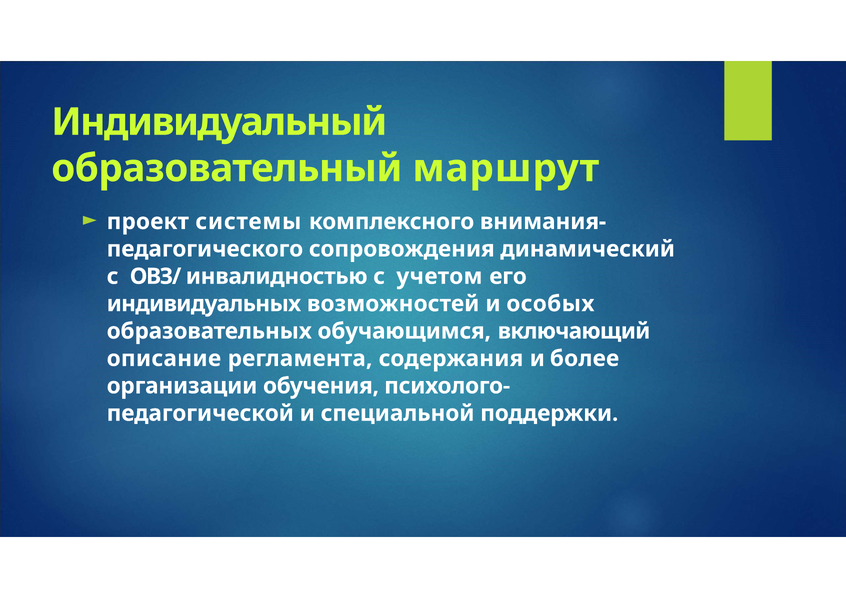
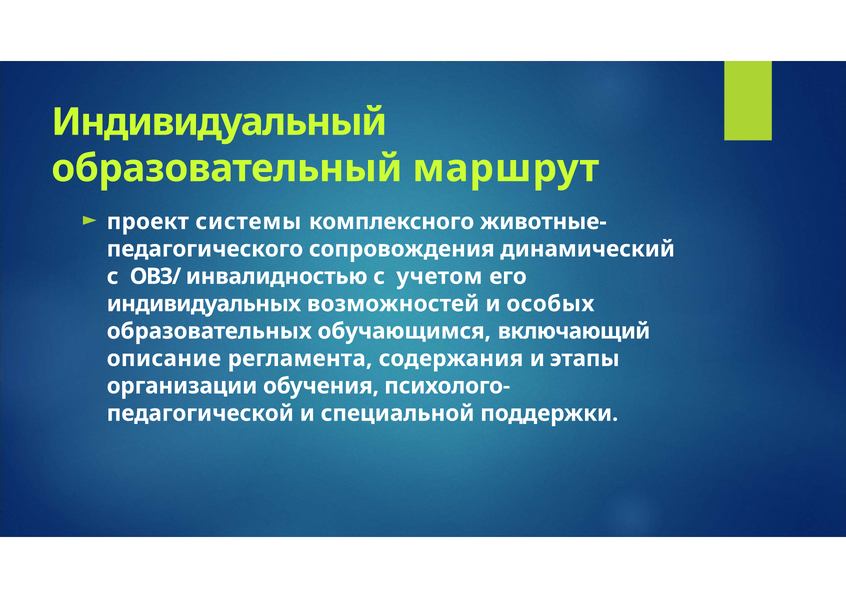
внимания-: внимания- -> животные-
более: более -> этапы
